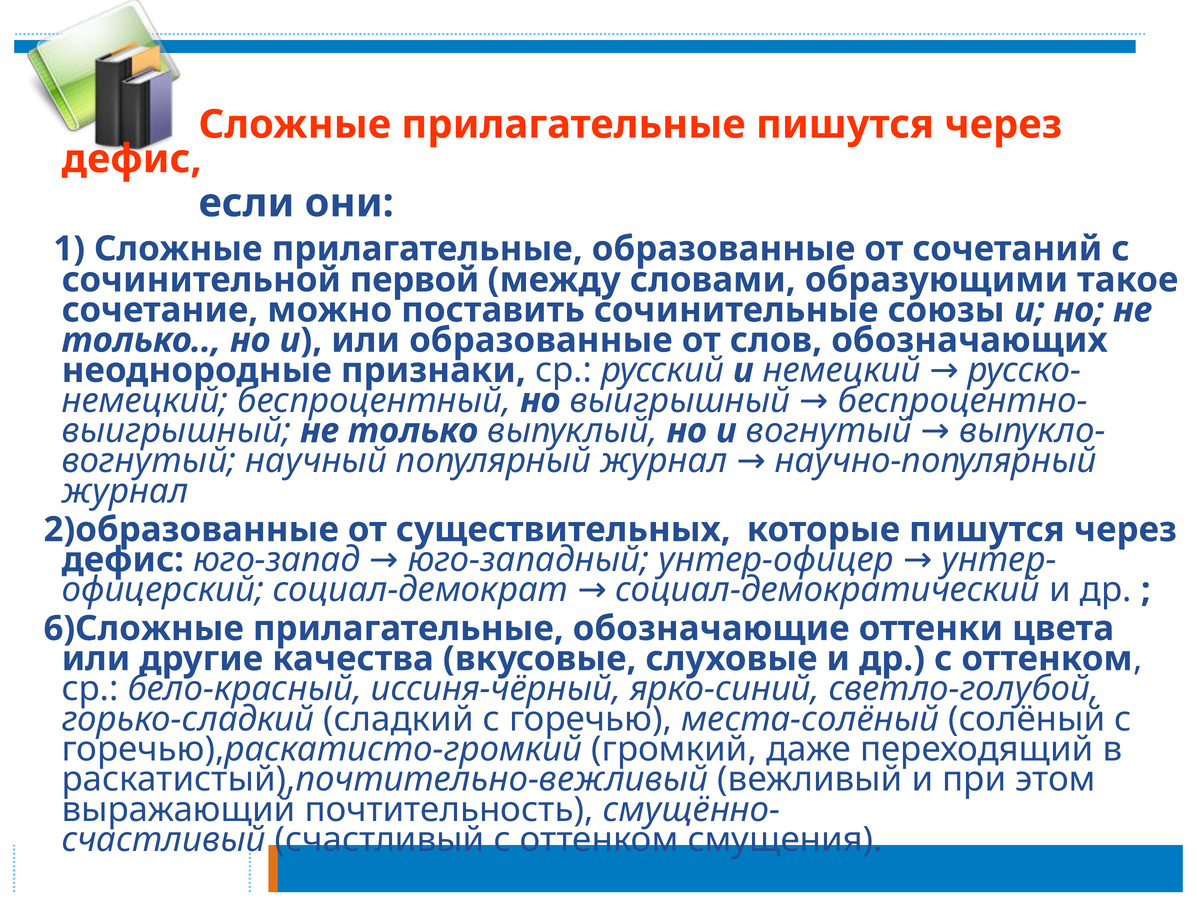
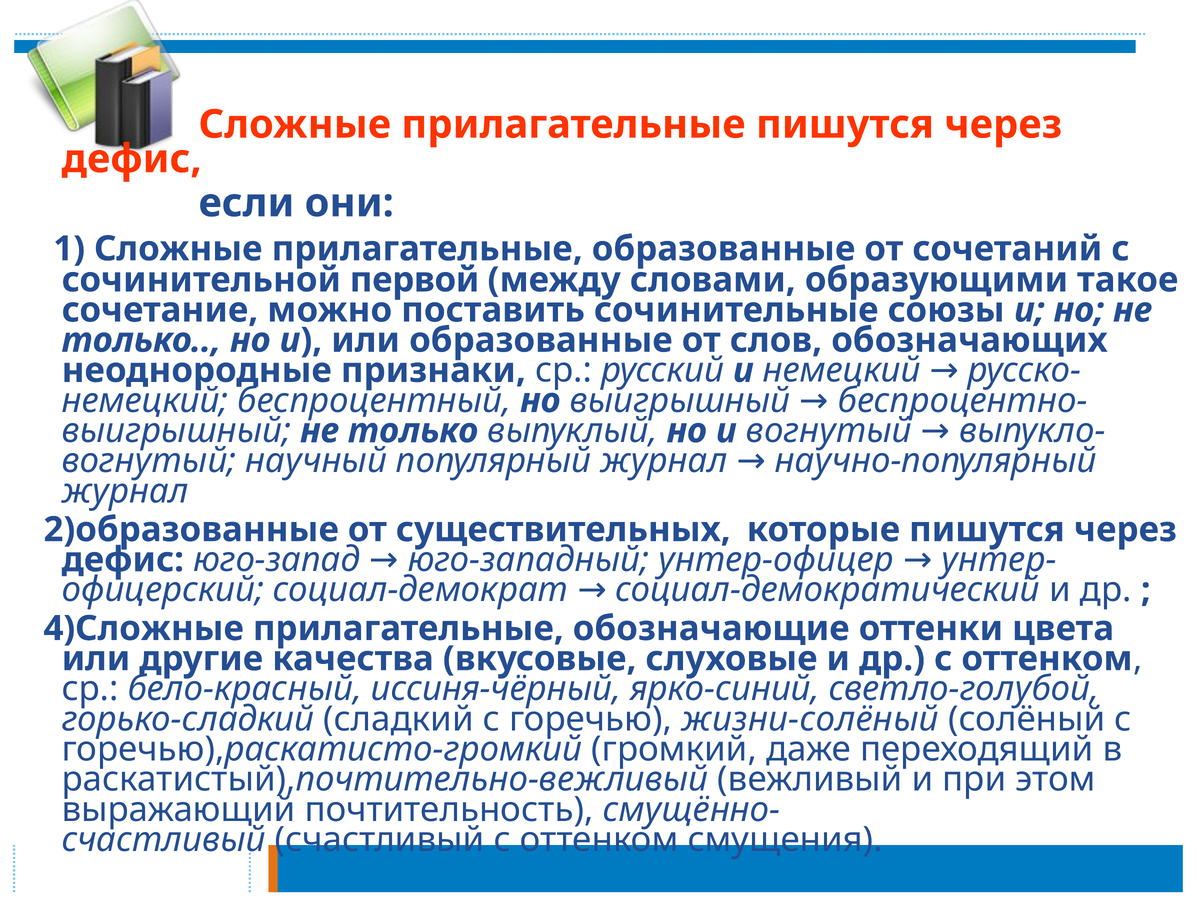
6)Сложные: 6)Сложные -> 4)Сложные
места-солёный: места-солёный -> жизни-солёный
